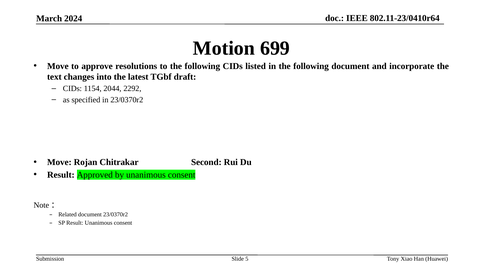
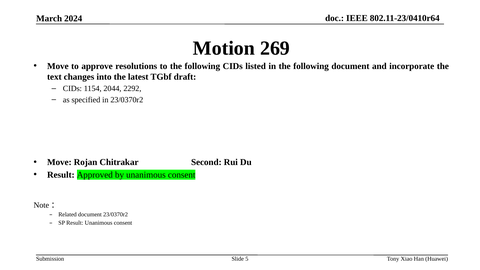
699: 699 -> 269
